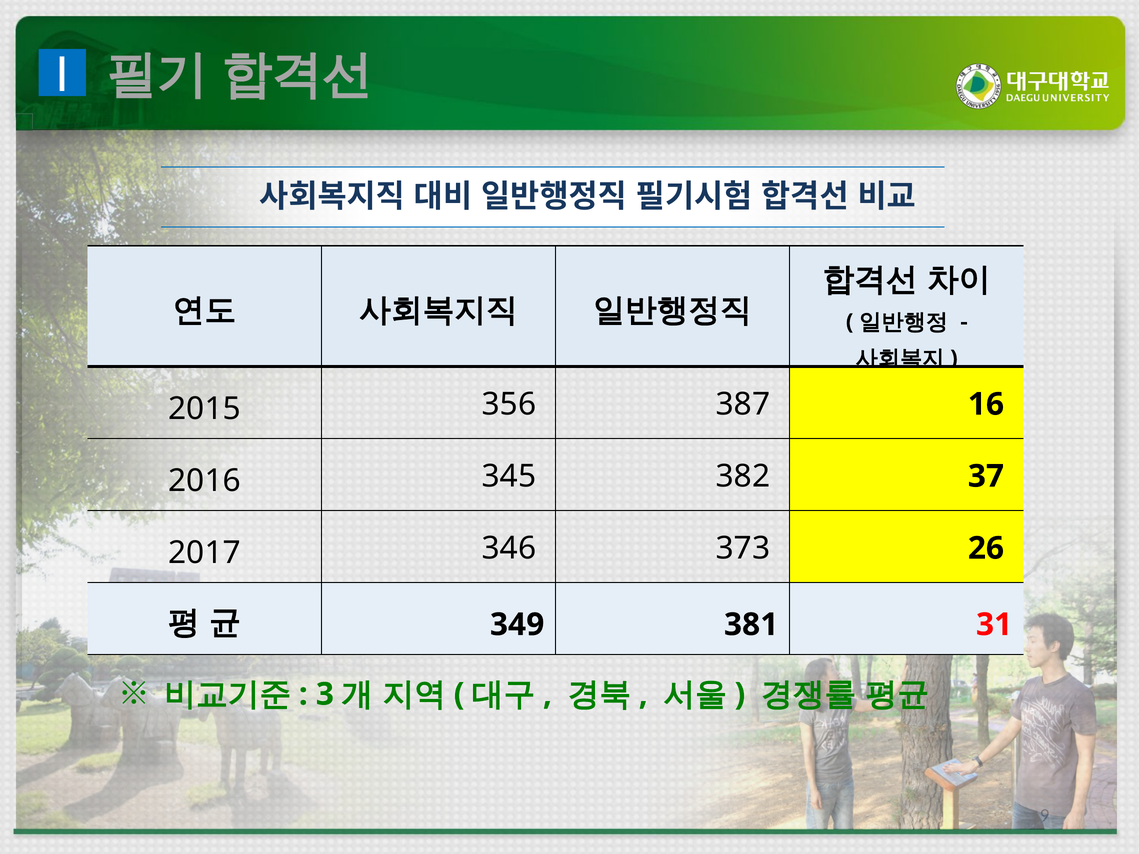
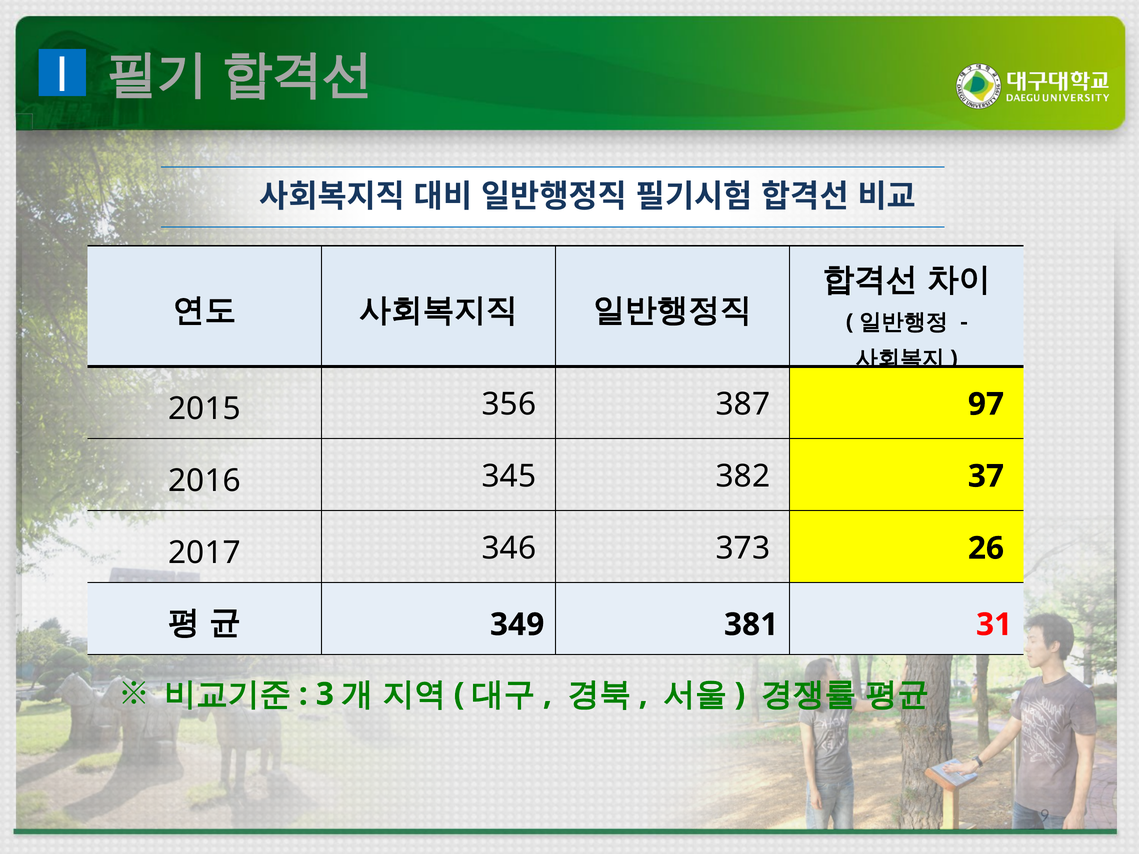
16: 16 -> 97
